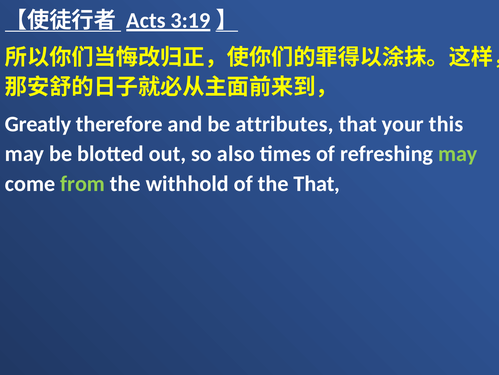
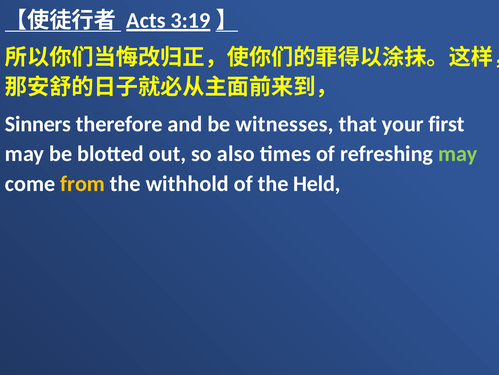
Greatly: Greatly -> Sinners
attributes: attributes -> witnesses
this: this -> first
from colour: light green -> yellow
the That: That -> Held
